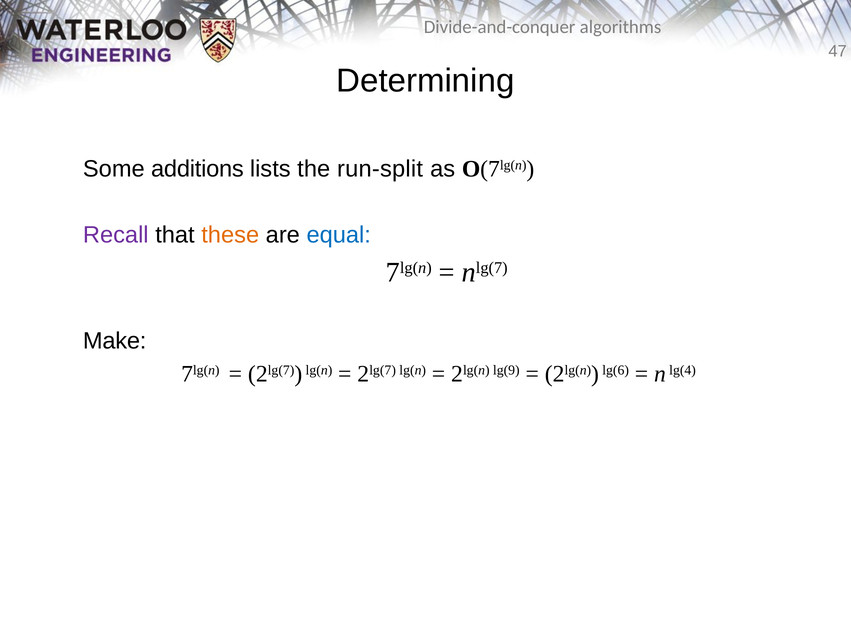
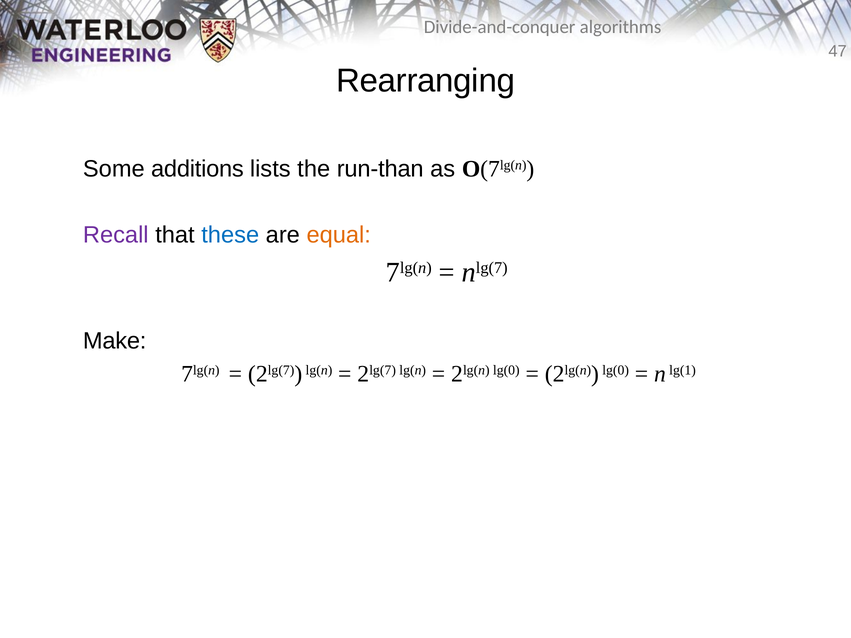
Determining: Determining -> Rearranging
run-split: run-split -> run-than
these colour: orange -> blue
equal colour: blue -> orange
lg(9 at (506, 370): lg(9 -> lg(0
lg(6 at (616, 370): lg(6 -> lg(0
lg(4: lg(4 -> lg(1
